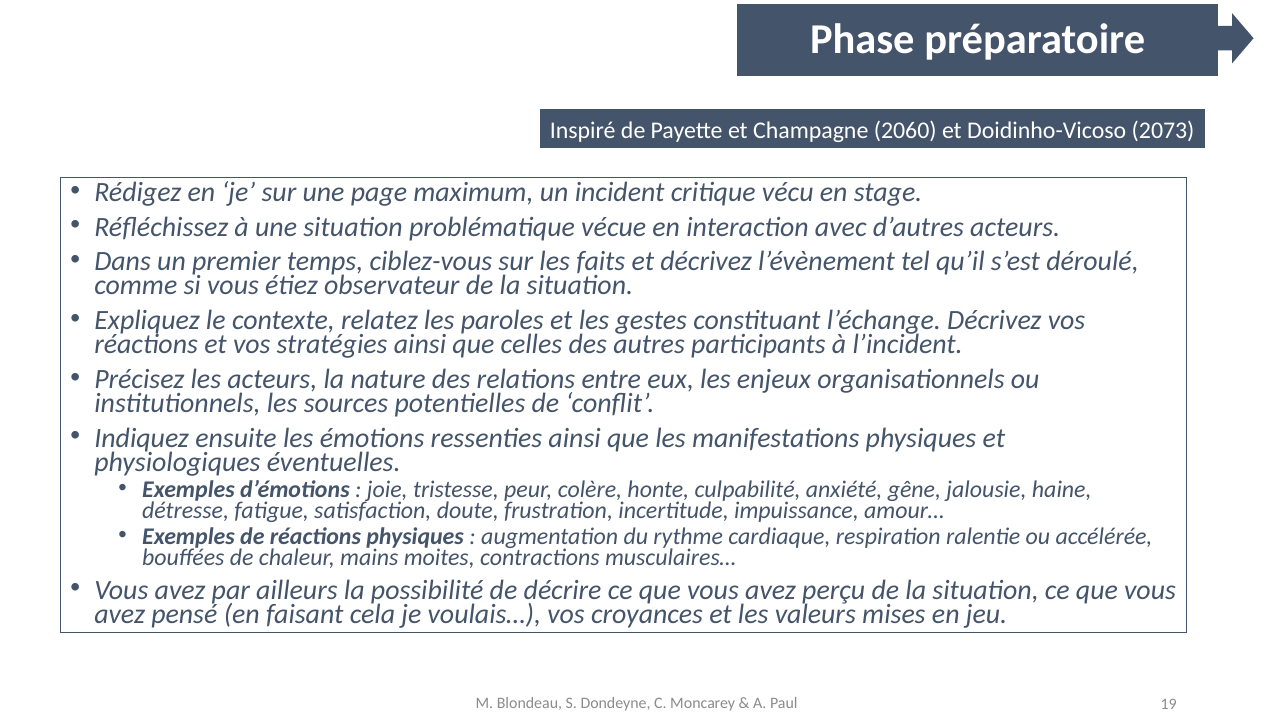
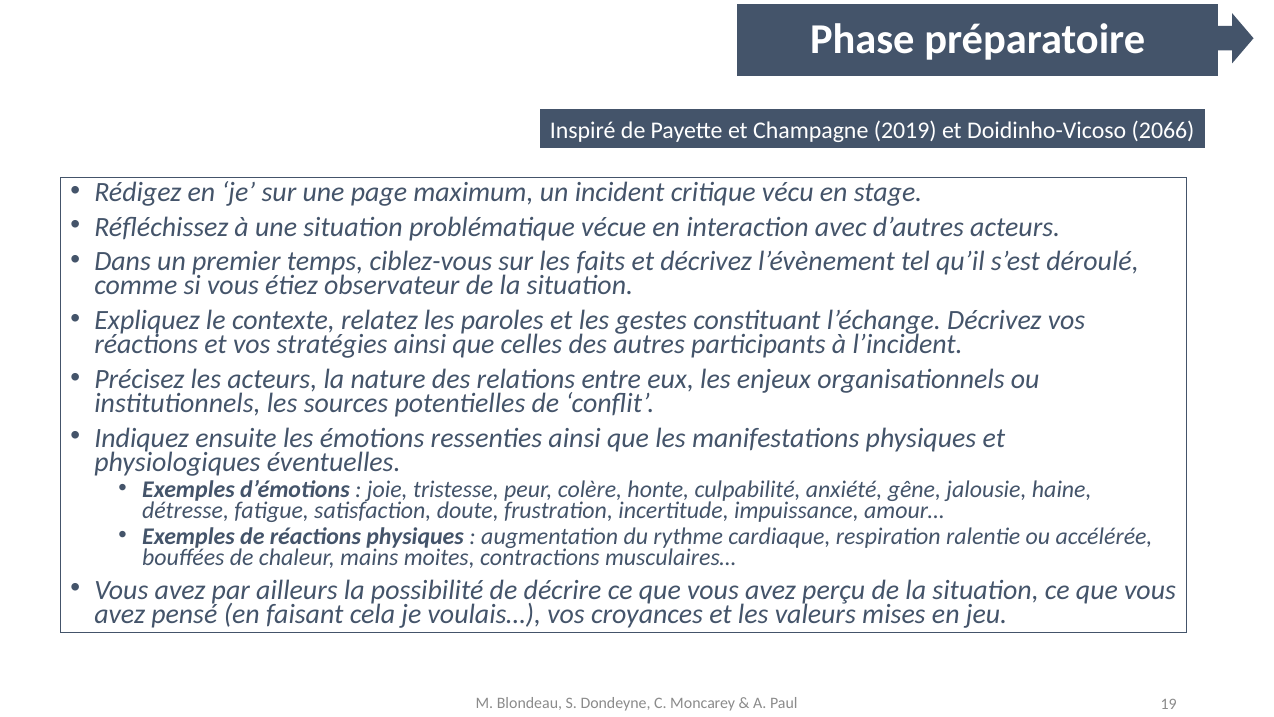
2060: 2060 -> 2019
2073: 2073 -> 2066
